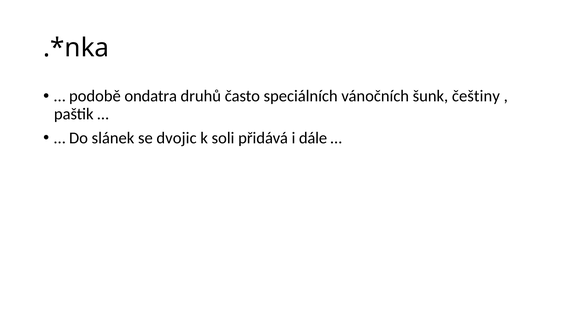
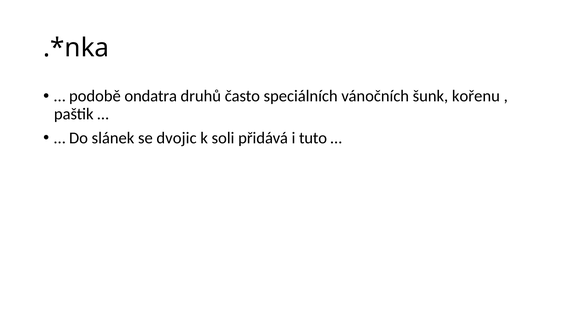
češtiny: češtiny -> kořenu
dále: dále -> tuto
